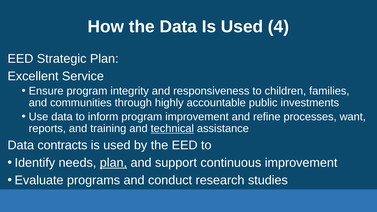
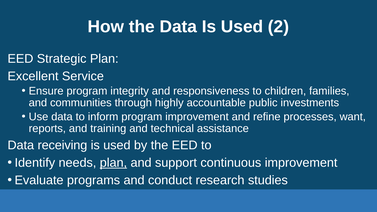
4: 4 -> 2
technical underline: present -> none
contracts: contracts -> receiving
